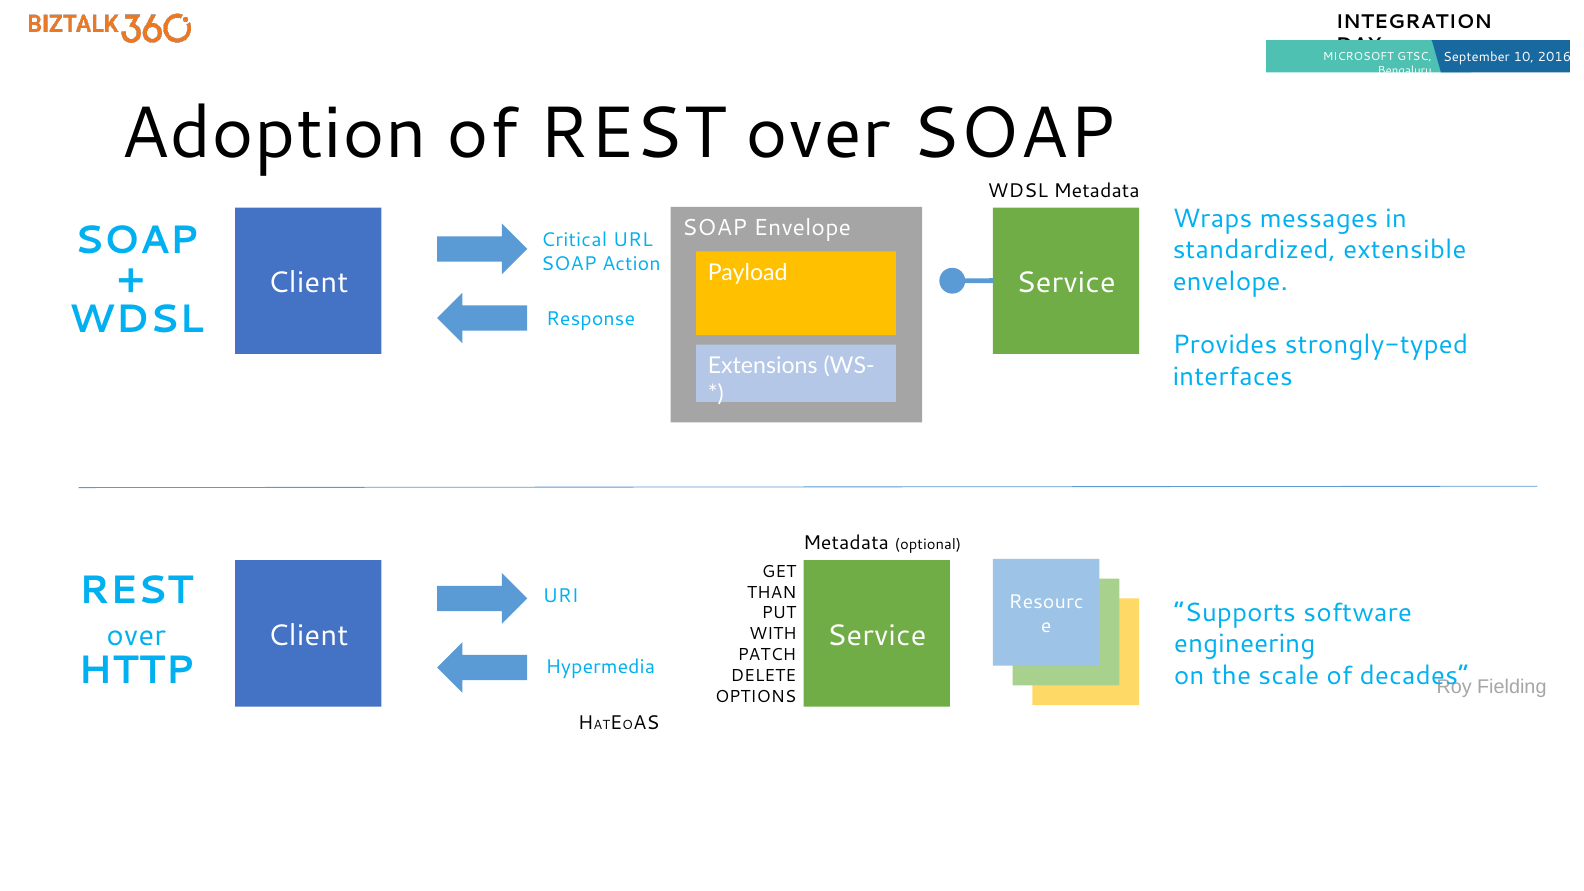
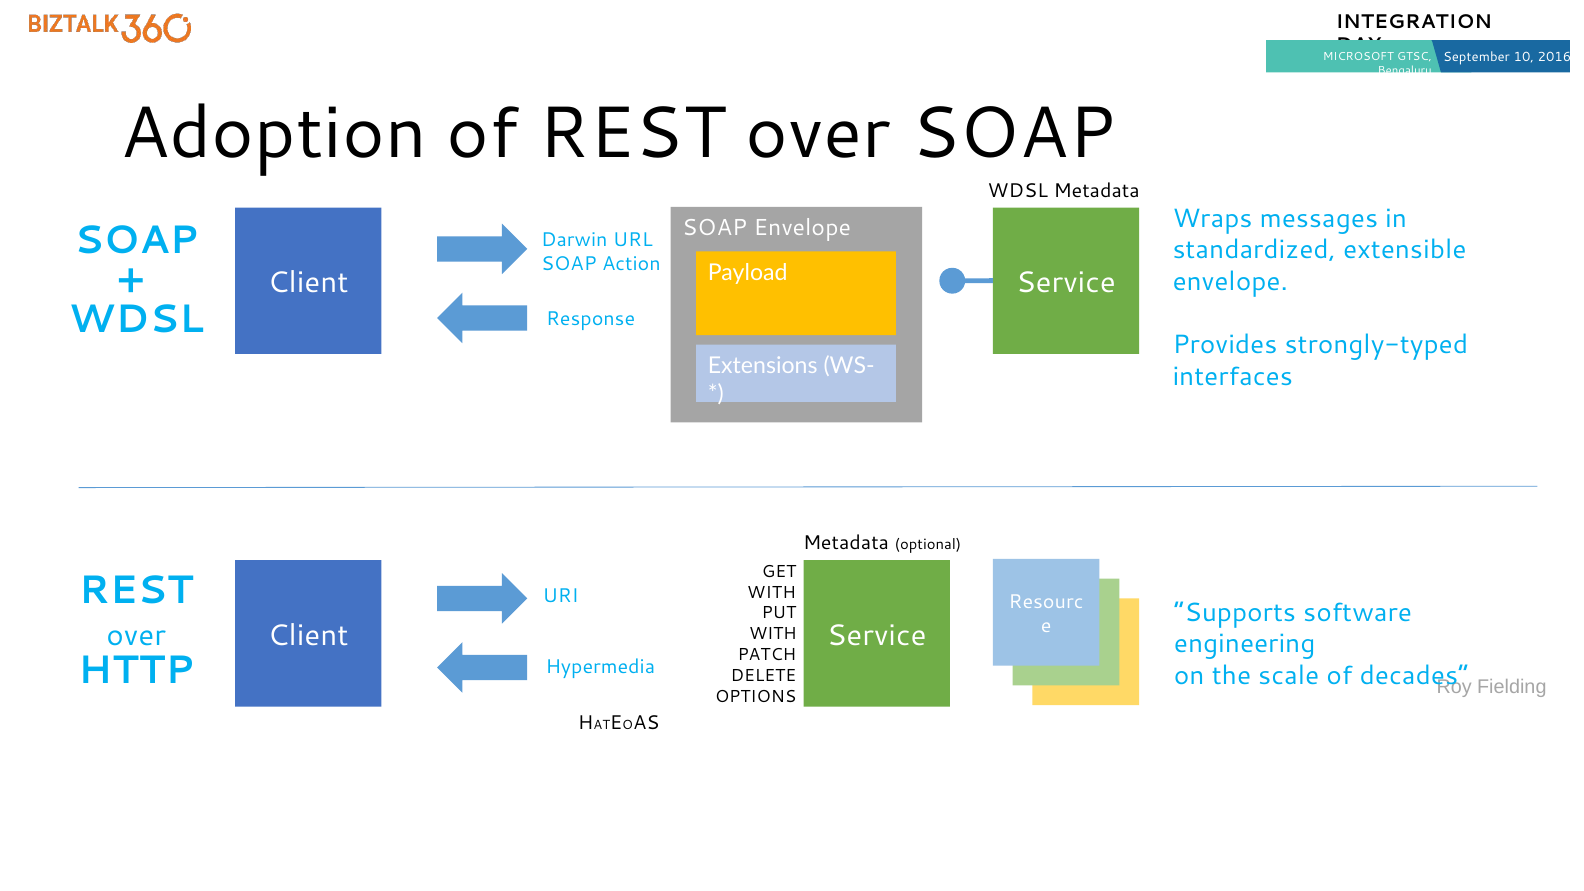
Critical: Critical -> Darwin
THAN at (772, 592): THAN -> WITH
